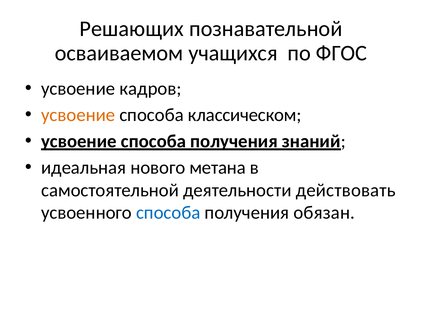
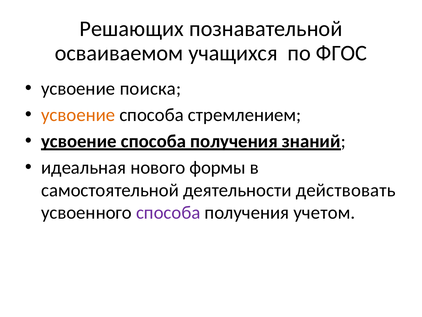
кадров: кадров -> поиска
классическом: классическом -> стремлением
метана: метана -> формы
способа at (168, 212) colour: blue -> purple
обязан: обязан -> учетом
